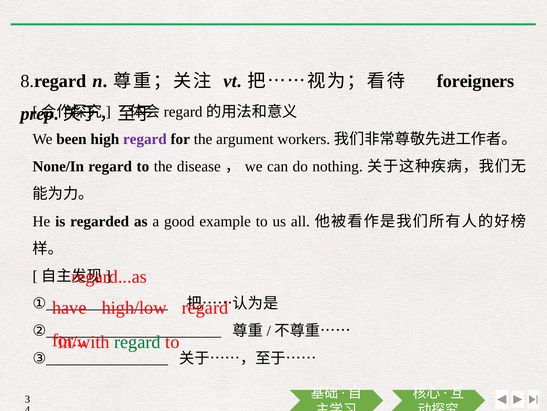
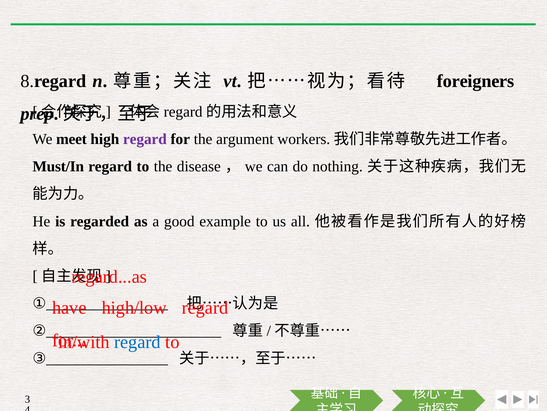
been: been -> meet
None/In: None/In -> Must/In
regard at (137, 341) colour: green -> blue
